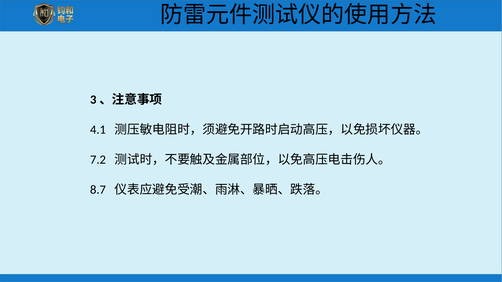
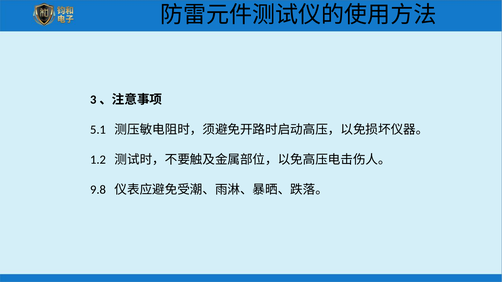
4.1: 4.1 -> 5.1
7.2: 7.2 -> 1.2
8.7: 8.7 -> 9.8
